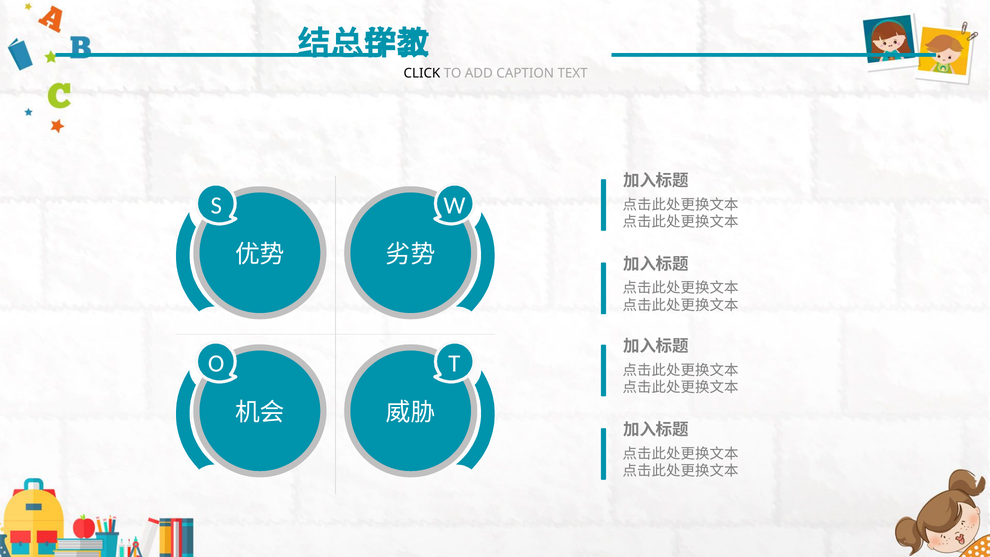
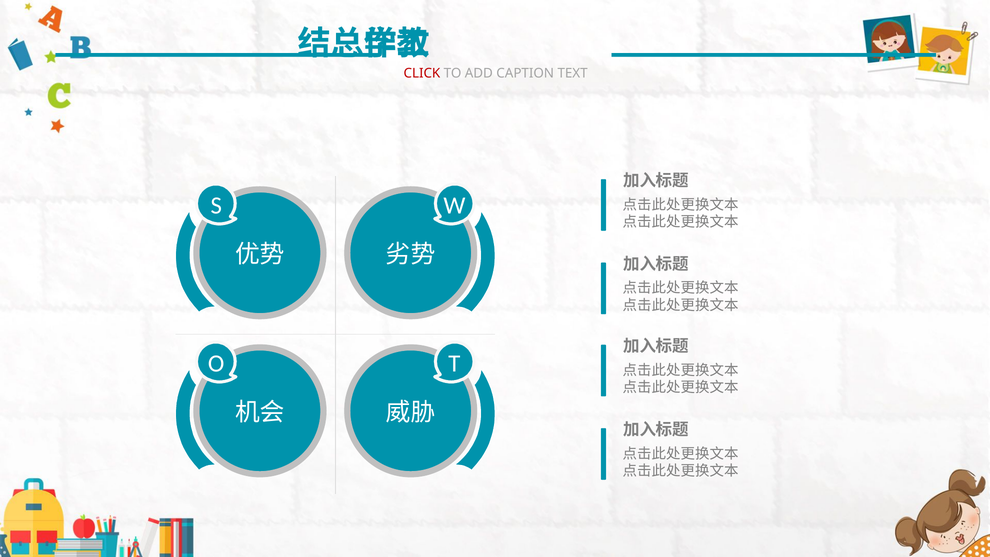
CLICK colour: black -> red
